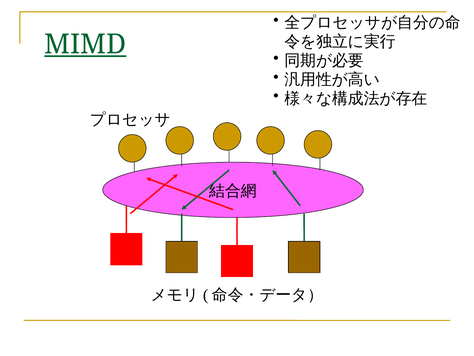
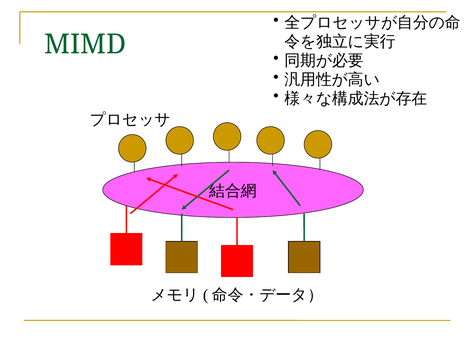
MIMD underline: present -> none
